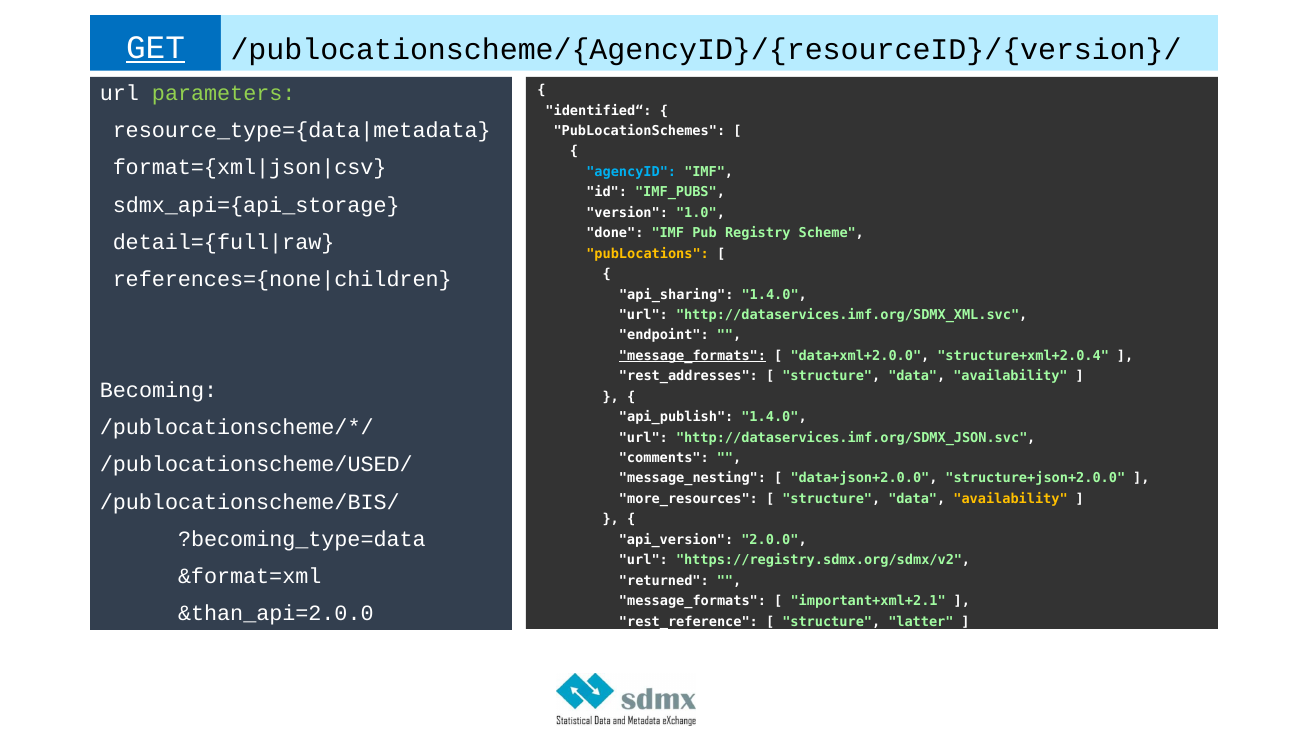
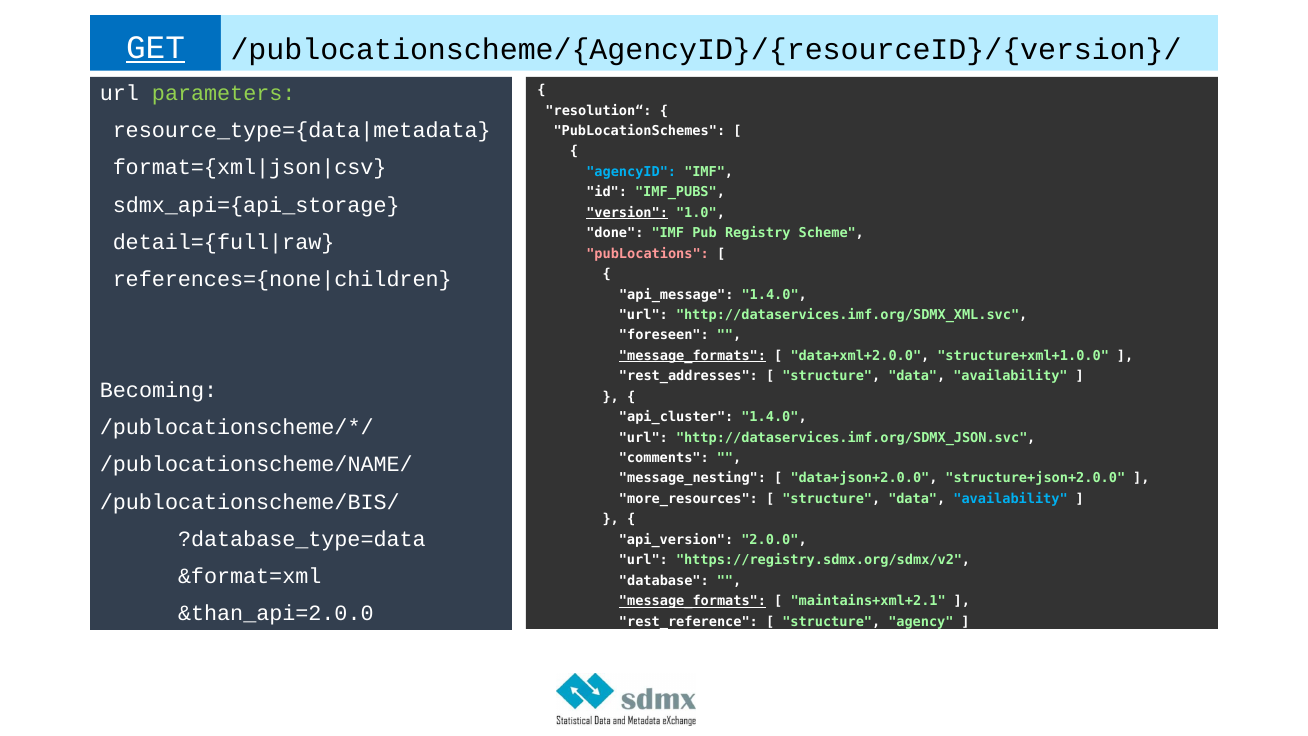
identified“: identified“ -> resolution“
version underline: none -> present
pubLocations colour: yellow -> pink
api_sharing: api_sharing -> api_message
endpoint: endpoint -> foreseen
structure+xml+2.0.4: structure+xml+2.0.4 -> structure+xml+1.0.0
api_publish: api_publish -> api_cluster
/publocationscheme/USED/: /publocationscheme/USED/ -> /publocationscheme/NAME/
availability at (1011, 499) colour: yellow -> light blue
?becoming_type=data: ?becoming_type=data -> ?database_type=data
returned: returned -> database
message_formats at (693, 601) underline: none -> present
important+xml+2.1: important+xml+2.1 -> maintains+xml+2.1
latter: latter -> agency
